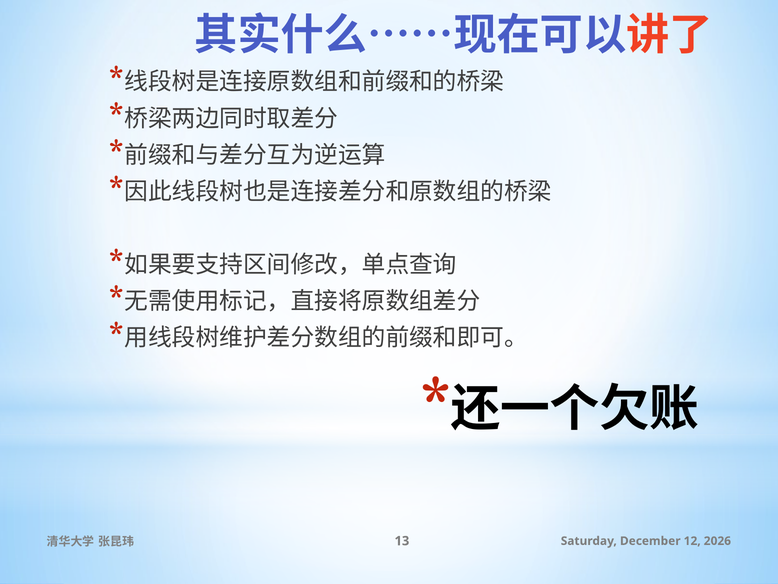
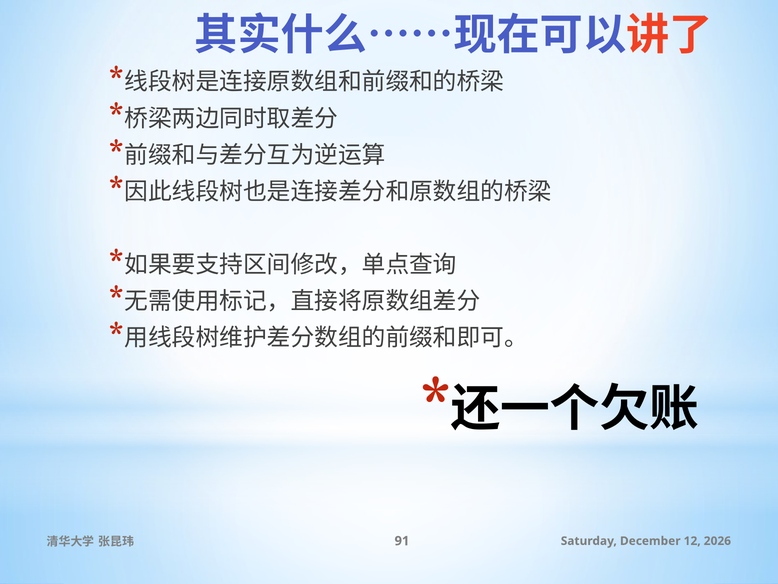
13: 13 -> 91
